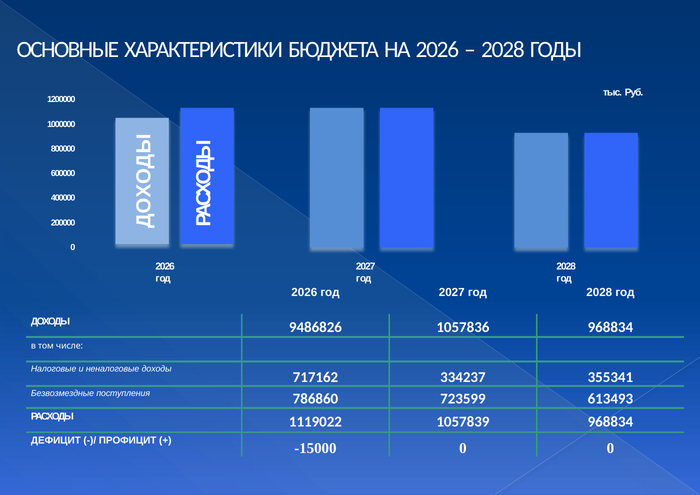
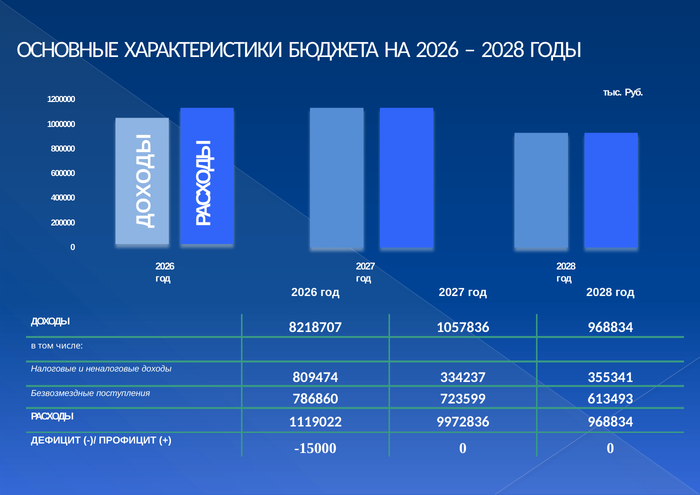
9486826: 9486826 -> 8218707
717162: 717162 -> 809474
1057839: 1057839 -> 9972836
